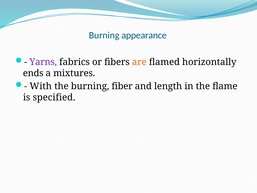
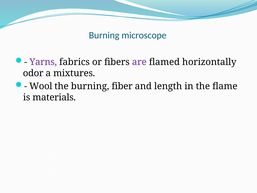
appearance: appearance -> microscope
are colour: orange -> purple
ends: ends -> odor
With: With -> Wool
specified: specified -> materials
